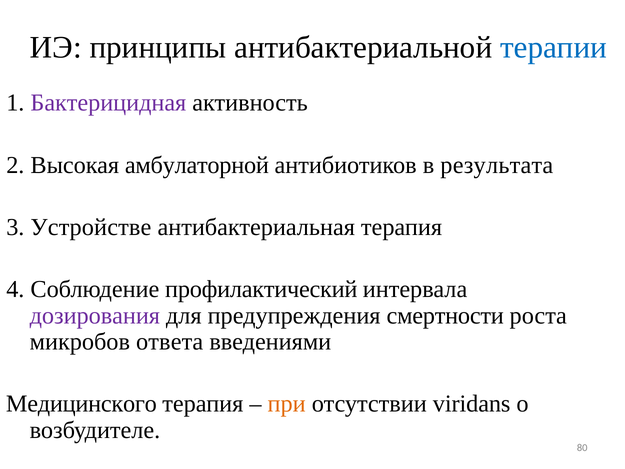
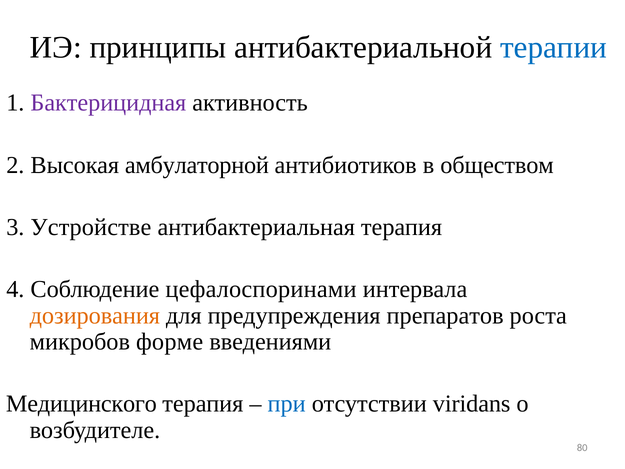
результата: результата -> обществом
профилактический: профилактический -> цефалоспоринами
дозирования colour: purple -> orange
смертности: смертности -> препаратов
ответа: ответа -> форме
при colour: orange -> blue
